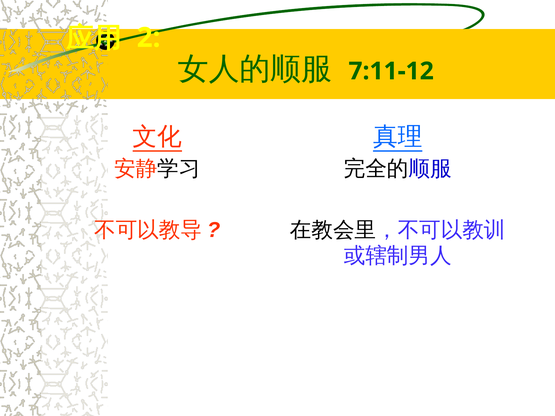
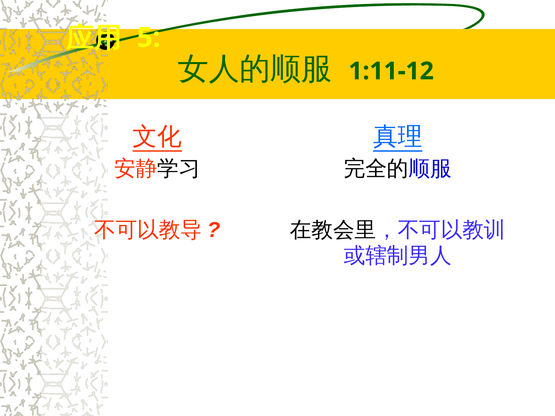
2: 2 -> 5
7:11-12: 7:11-12 -> 1:11-12
